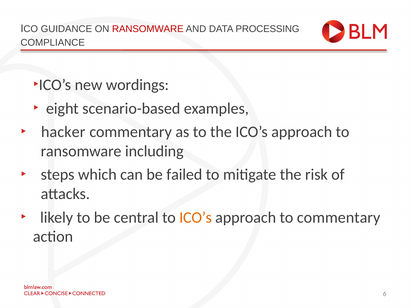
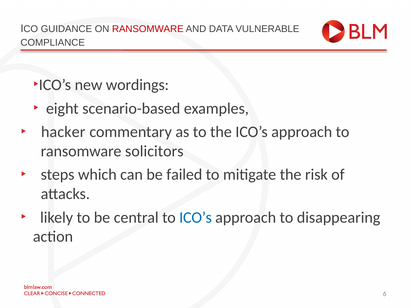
PROCESSING: PROCESSING -> VULNERABLE
including: including -> solicitors
ICO’s at (196, 218) colour: orange -> blue
to commentary: commentary -> disappearing
